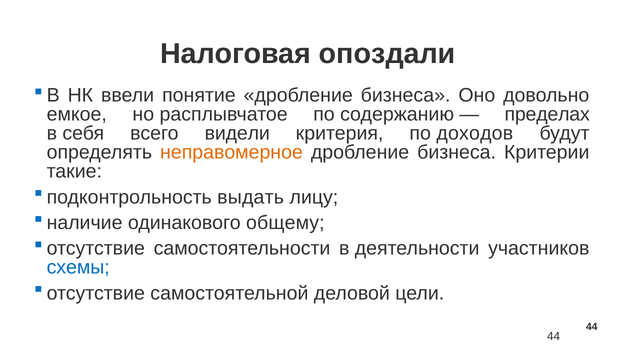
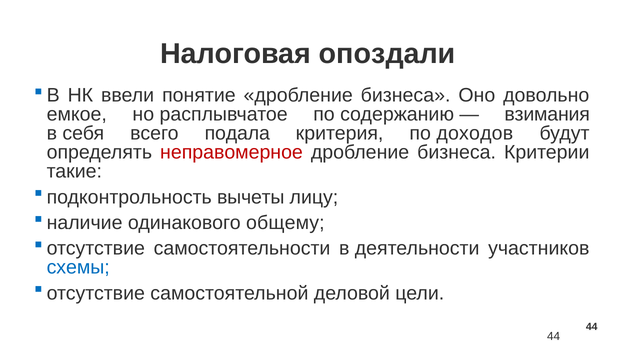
пределах: пределах -> взимания
видели: видели -> подала
неправомерное colour: orange -> red
выдать: выдать -> вычеты
